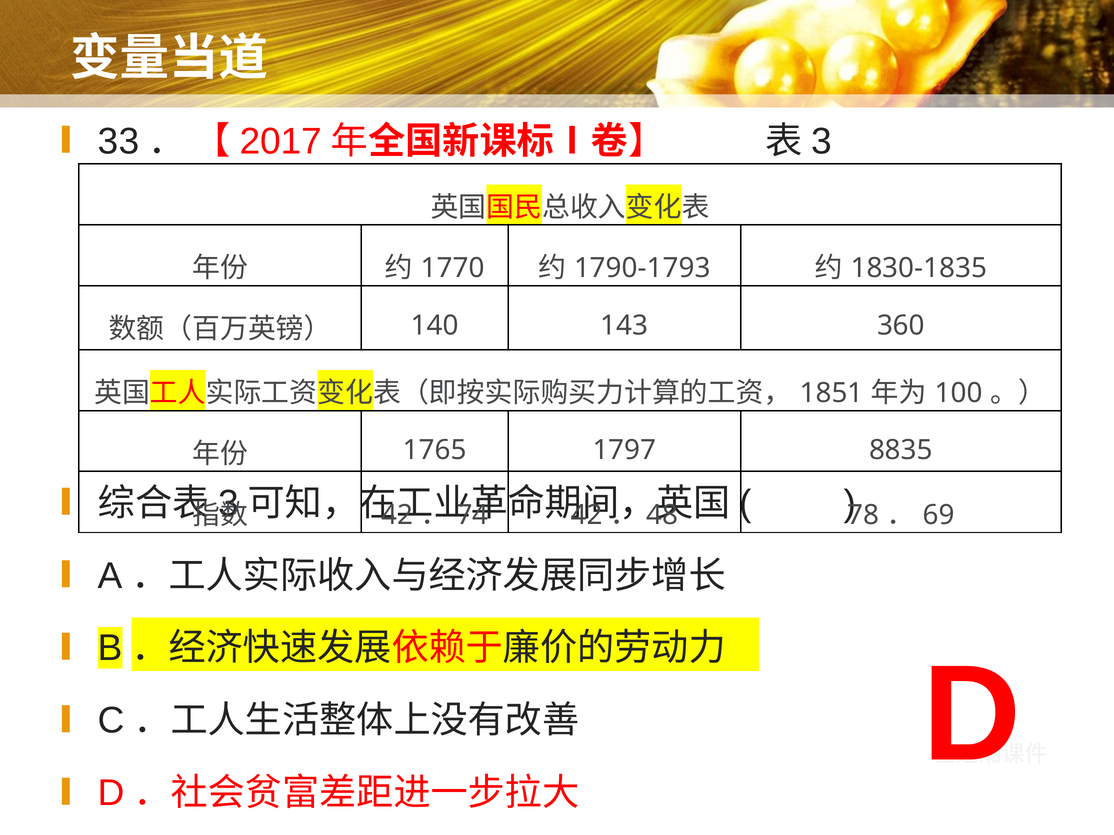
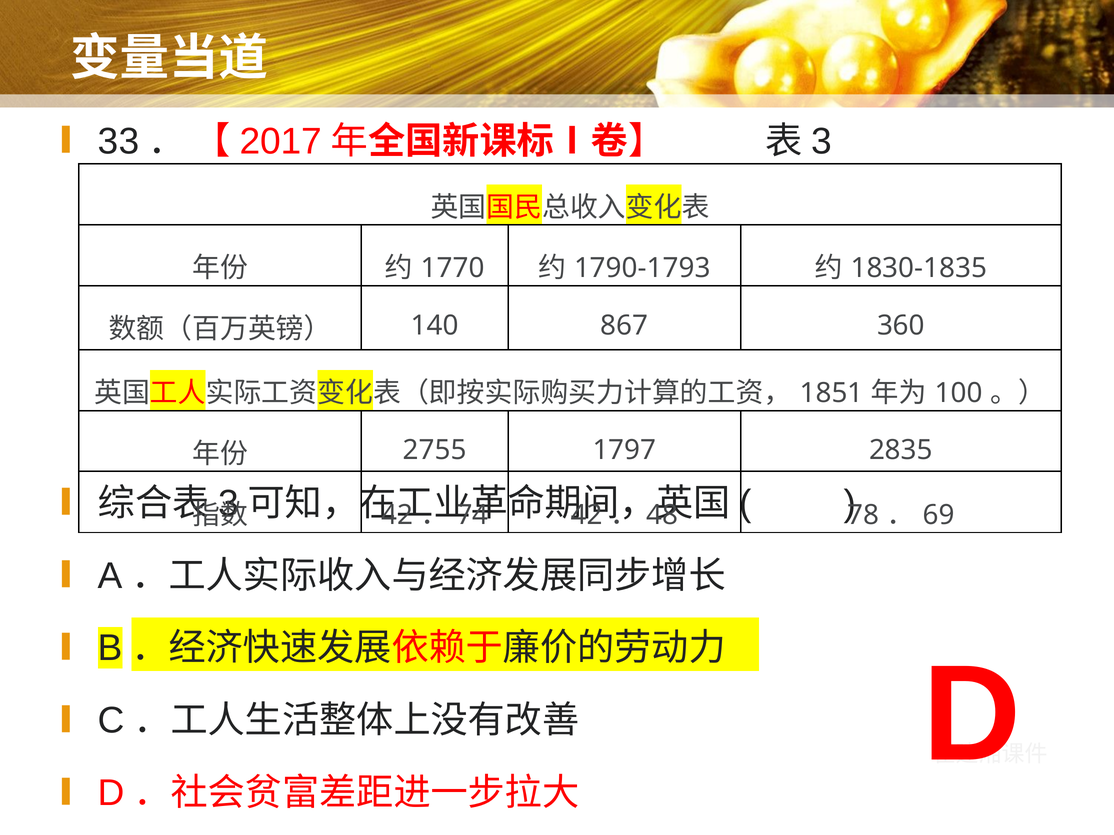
143: 143 -> 867
1765: 1765 -> 2755
8835: 8835 -> 2835
